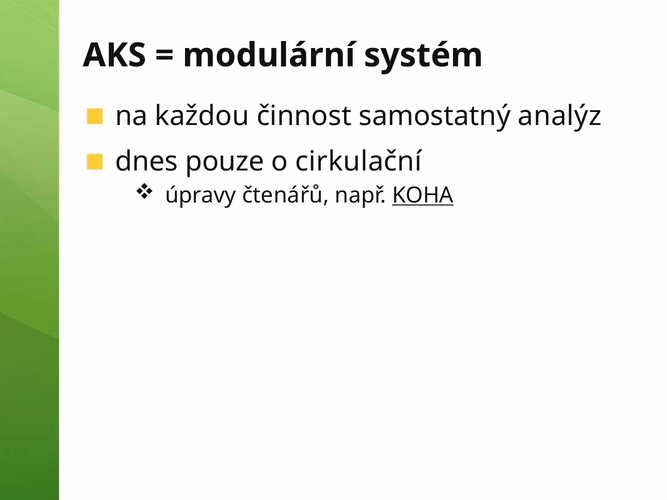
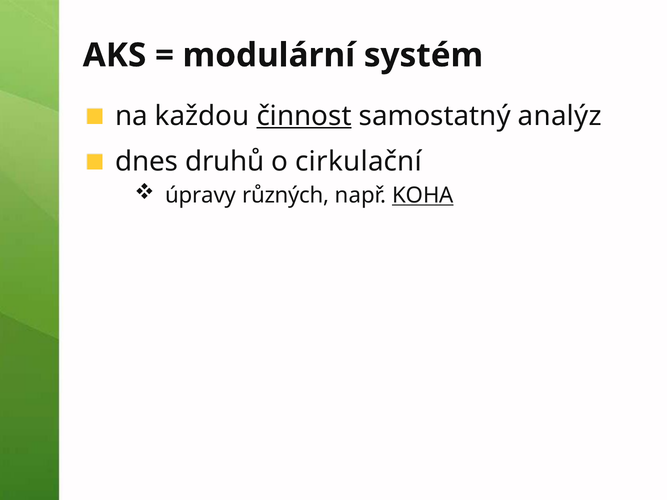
činnost underline: none -> present
pouze: pouze -> druhů
čtenářů: čtenářů -> různých
